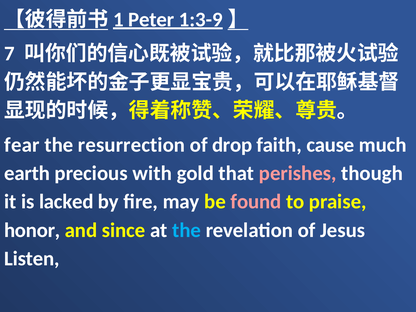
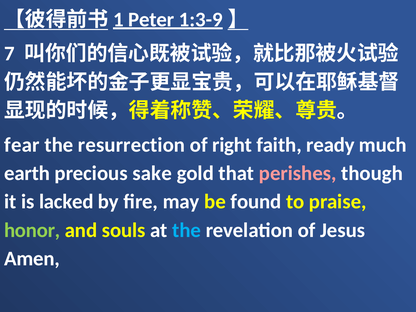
drop: drop -> right
cause: cause -> ready
with: with -> sake
found colour: pink -> white
honor colour: white -> light green
since: since -> souls
Listen: Listen -> Amen
